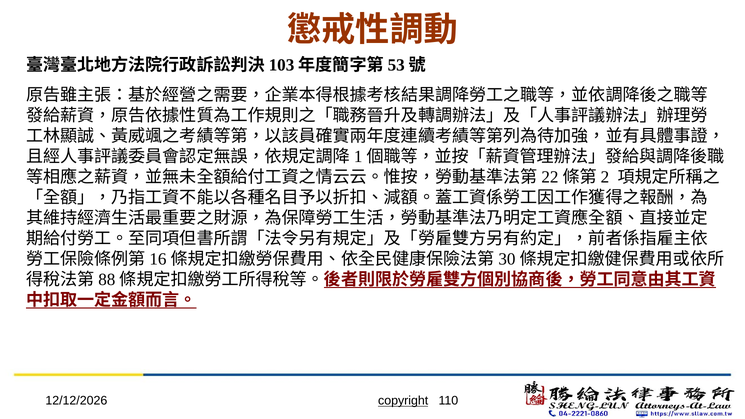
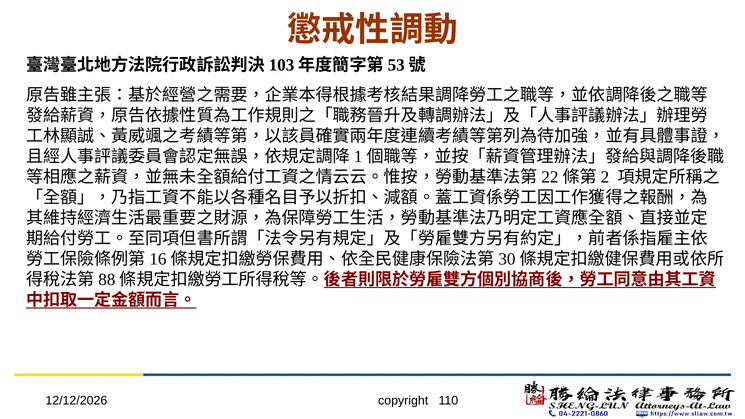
copyright underline: present -> none
